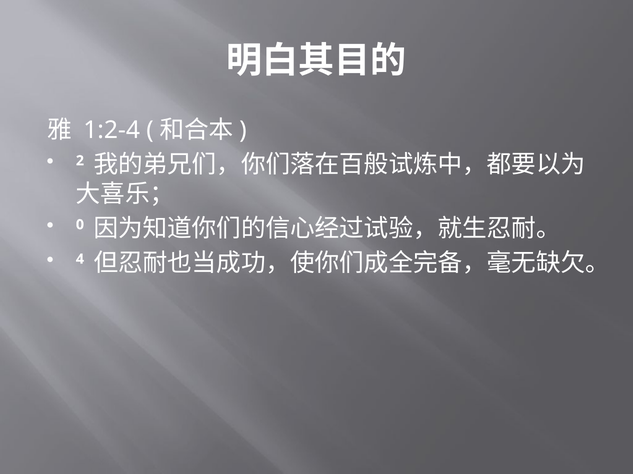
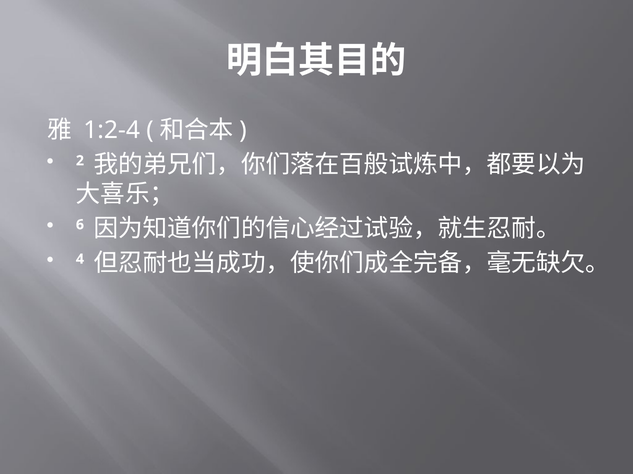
0: 0 -> 6
